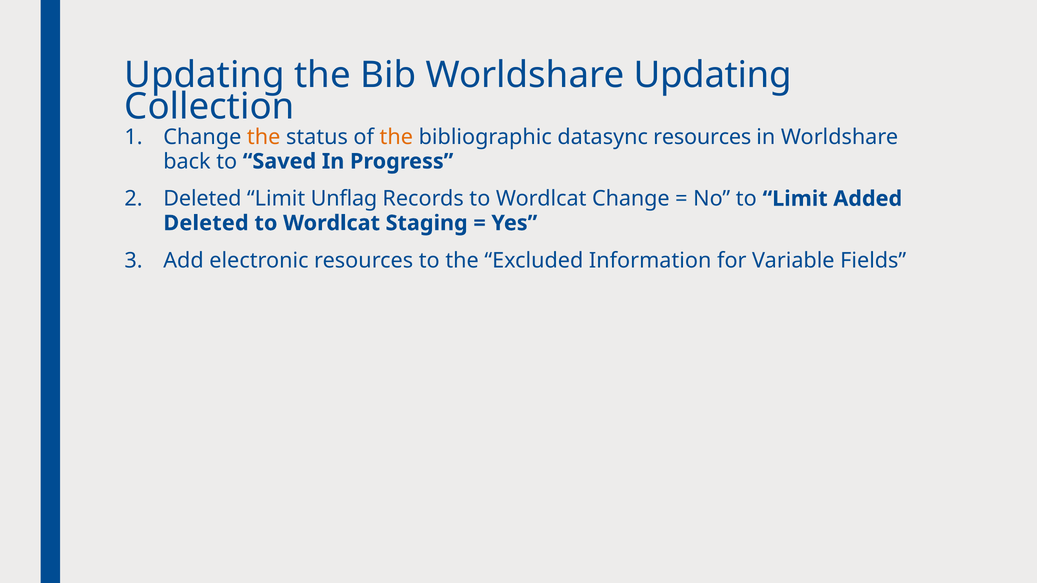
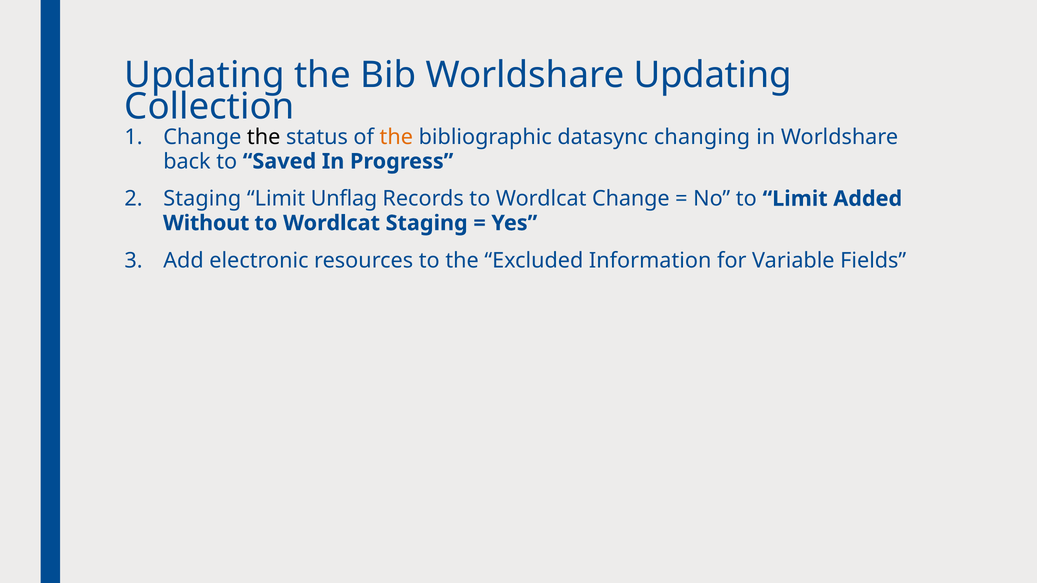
the at (264, 137) colour: orange -> black
datasync resources: resources -> changing
Deleted at (202, 199): Deleted -> Staging
Deleted at (206, 223): Deleted -> Without
